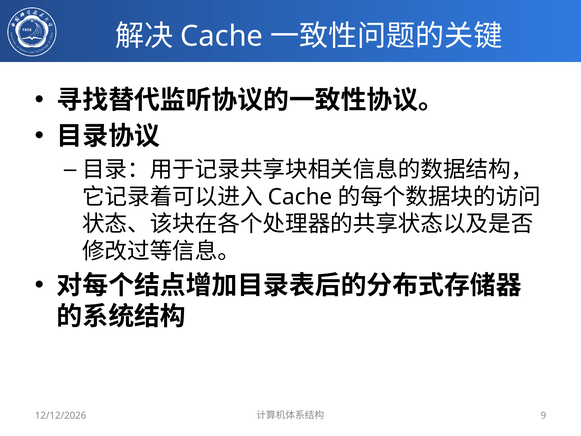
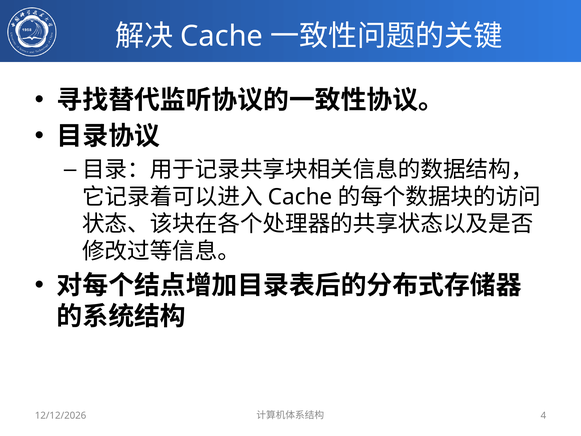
9: 9 -> 4
